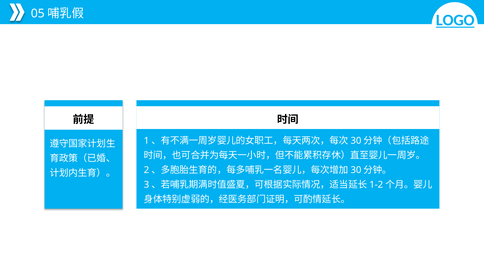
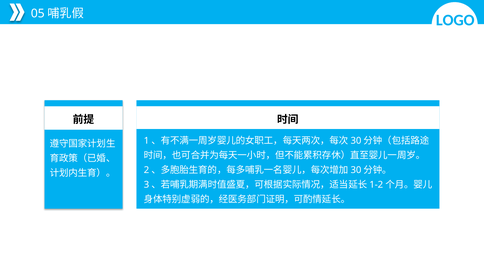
LOGO underline: present -> none
